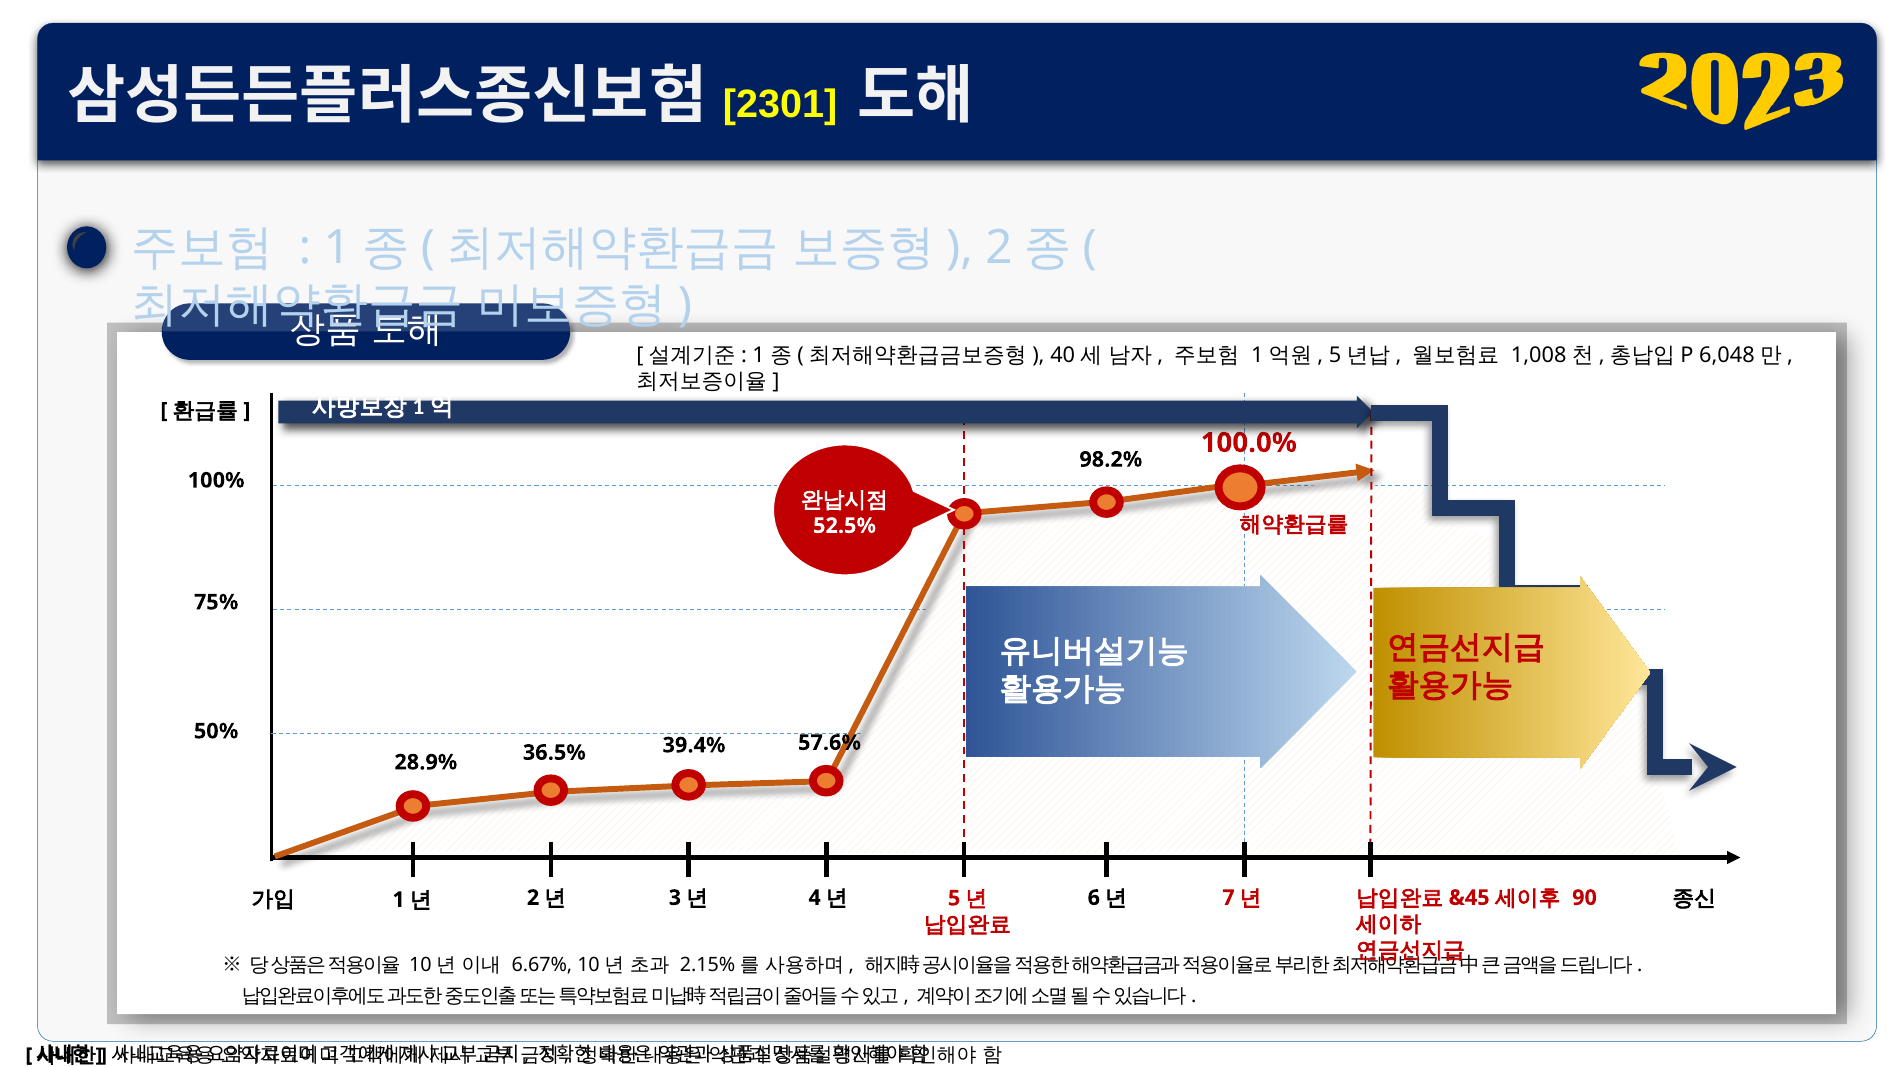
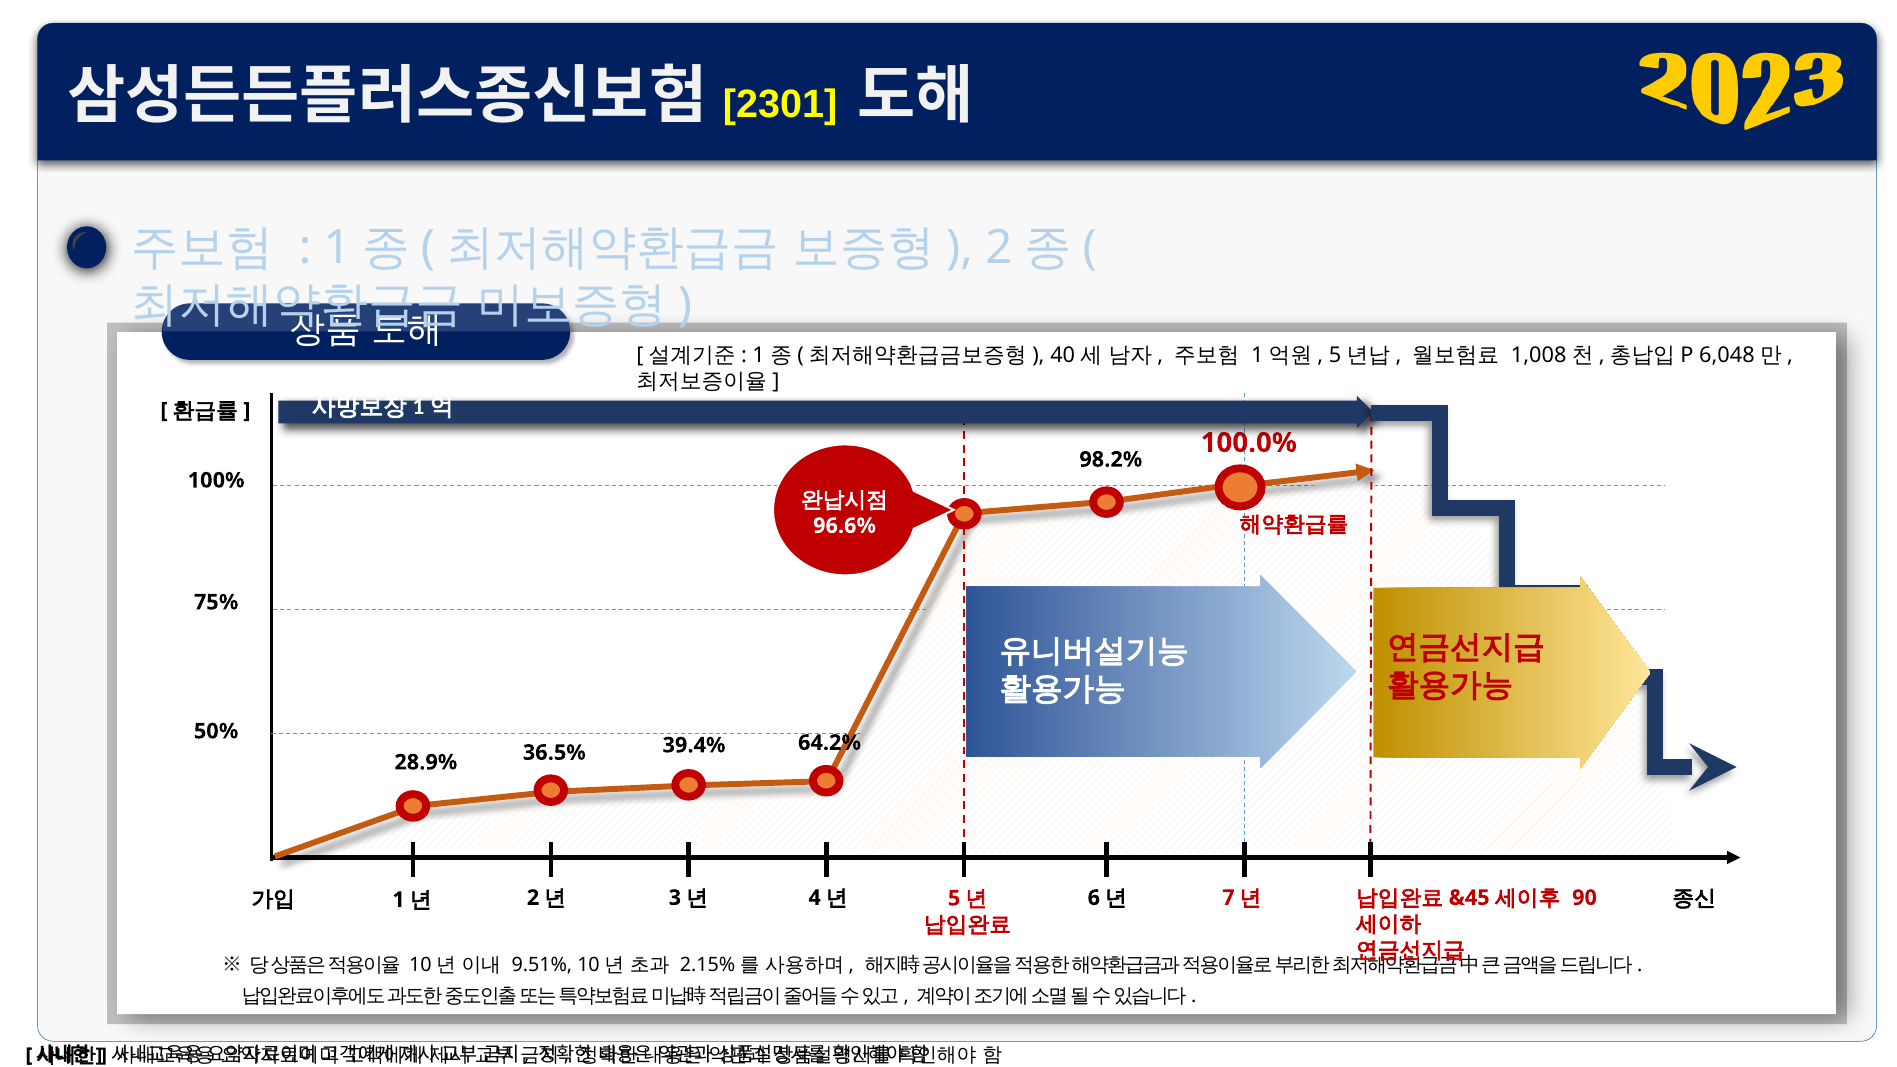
52.5%: 52.5% -> 96.6%
57.6%: 57.6% -> 64.2%
6.67%: 6.67% -> 9.51%
